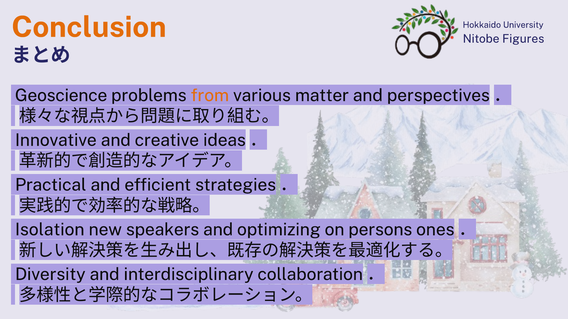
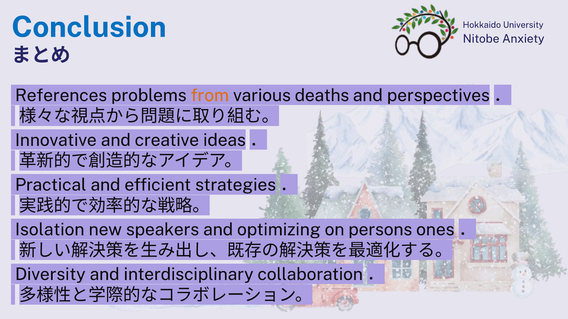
Conclusion colour: orange -> blue
Figures: Figures -> Anxiety
Geoscience: Geoscience -> References
matter: matter -> deaths
